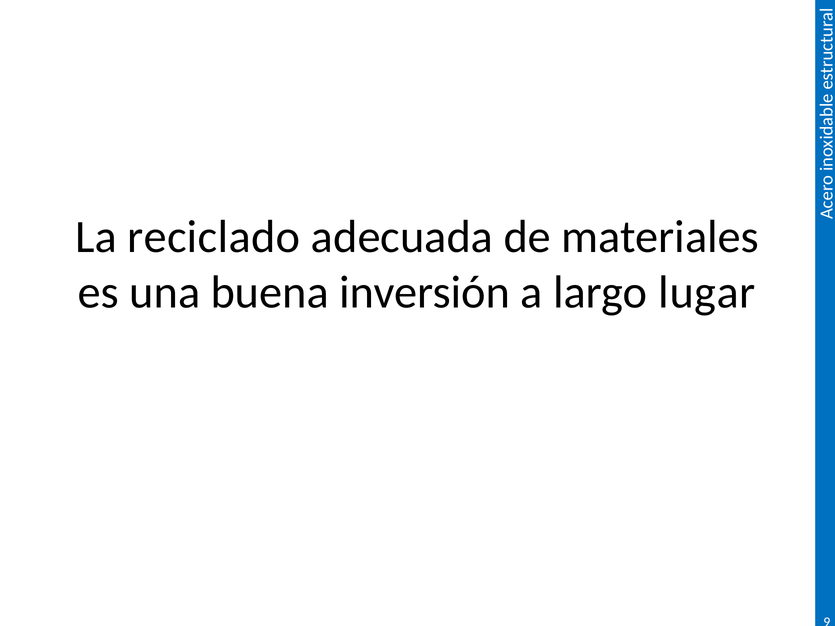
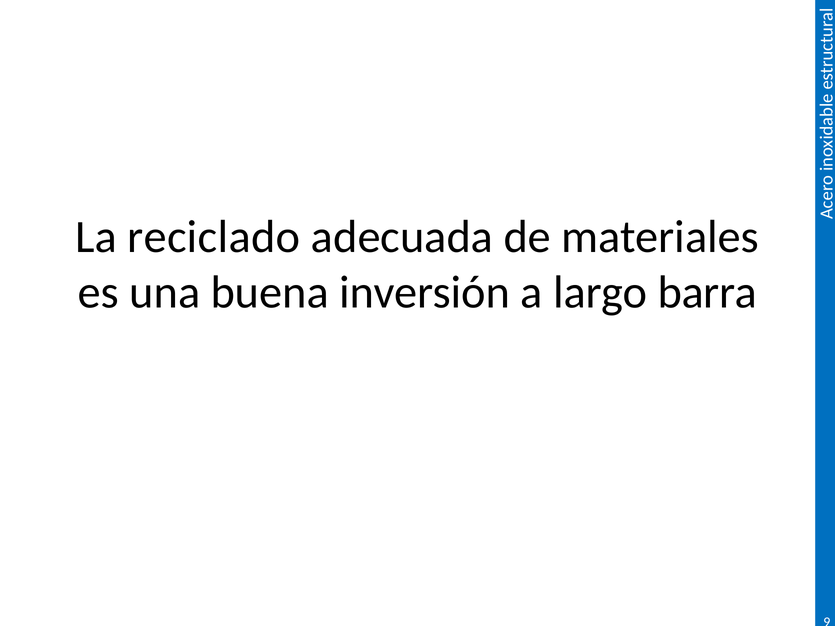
lugar: lugar -> barra
